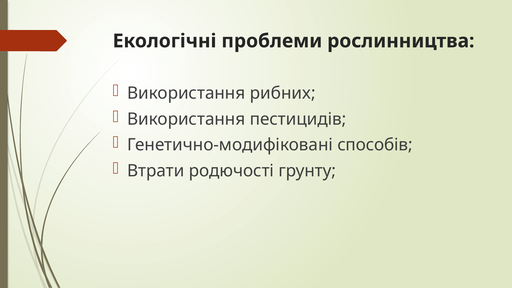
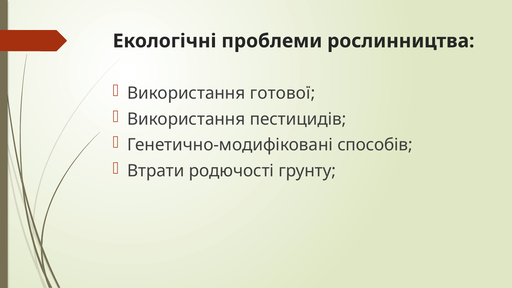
рибних: рибних -> готової
